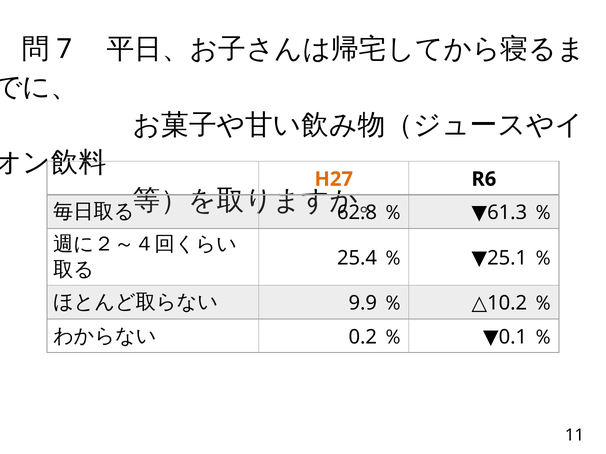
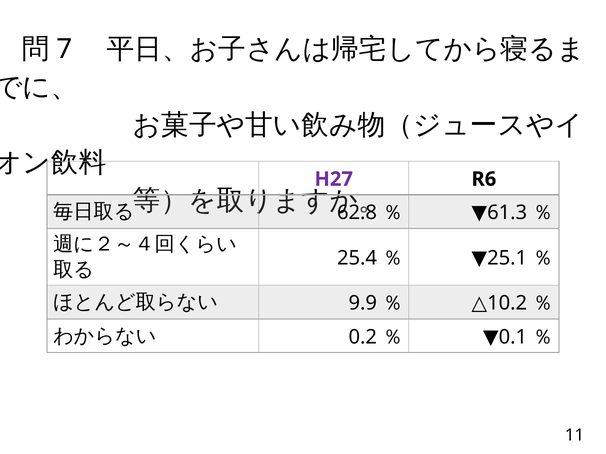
H27 colour: orange -> purple
